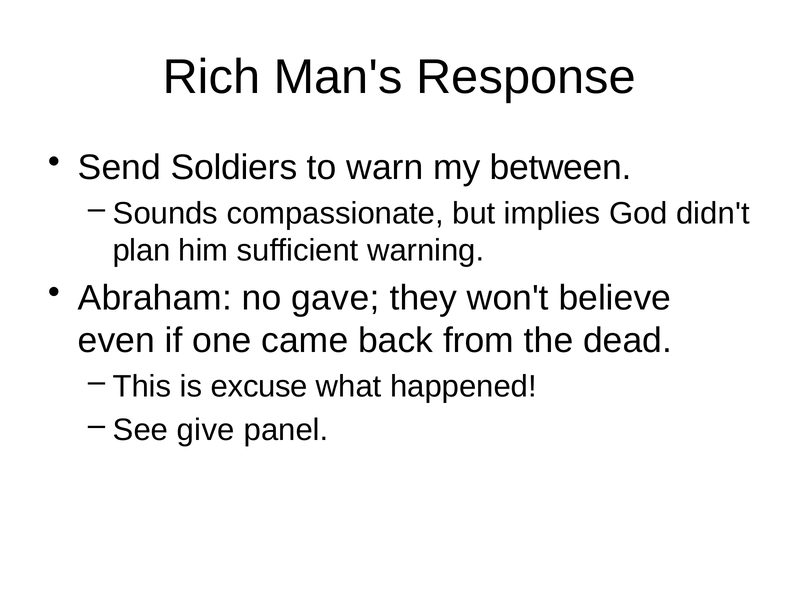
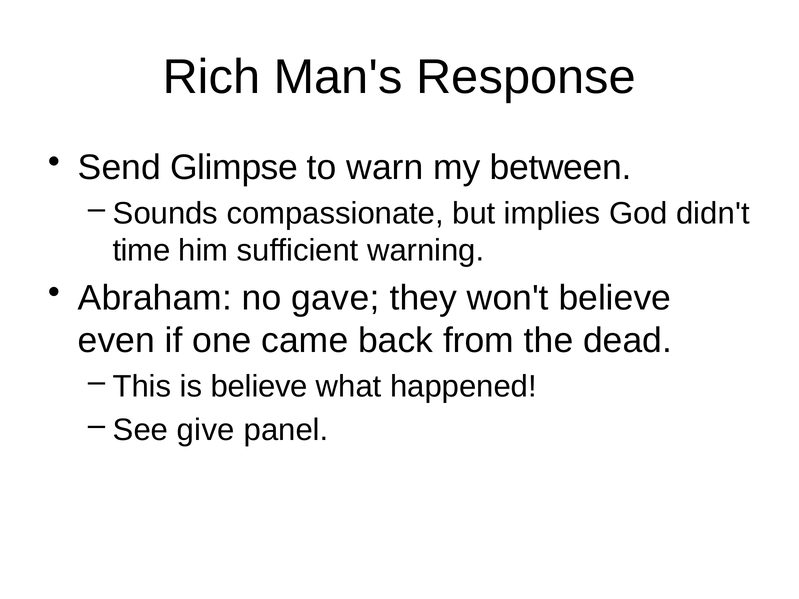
Soldiers: Soldiers -> Glimpse
plan: plan -> time
is excuse: excuse -> believe
